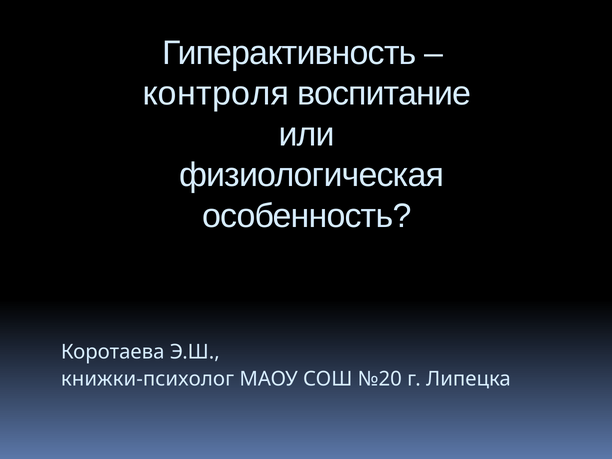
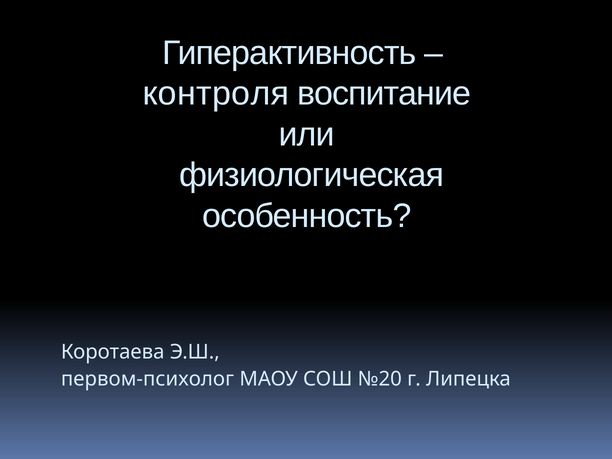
книжки-психолог: книжки-психолог -> первом-психолог
